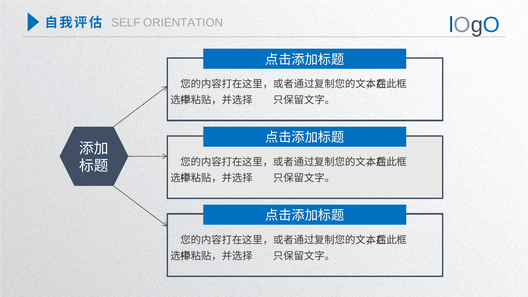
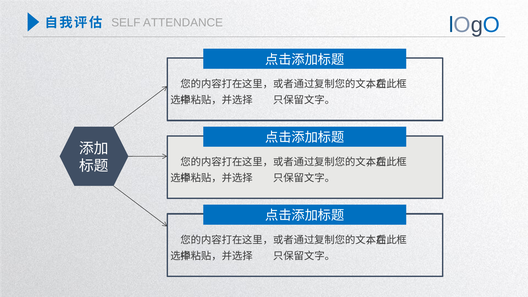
ORIENTATION: ORIENTATION -> ATTENDANCE
